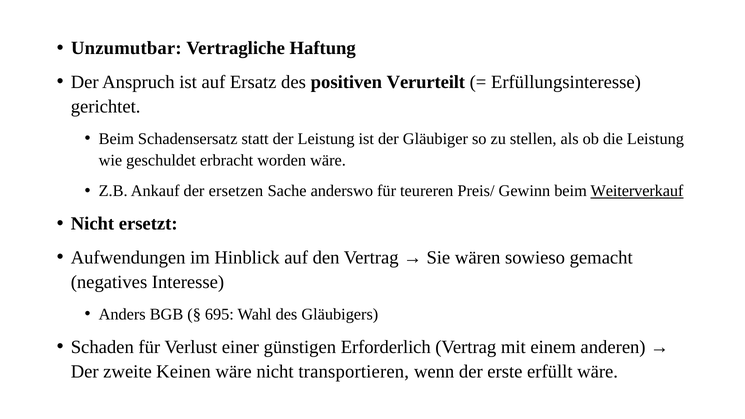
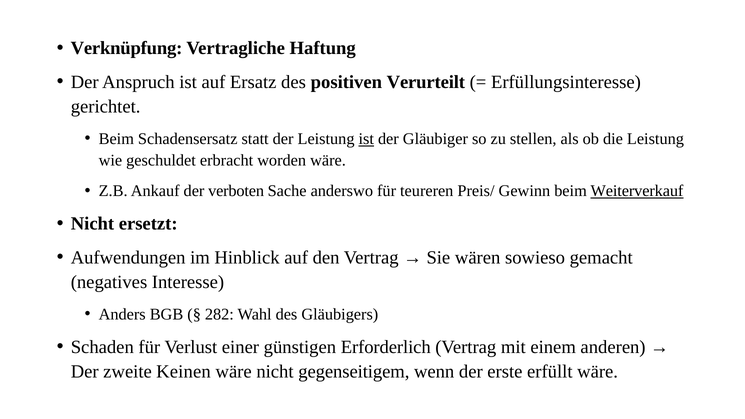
Unzumutbar: Unzumutbar -> Verknüpfung
ist at (366, 139) underline: none -> present
ersetzen: ersetzen -> verboten
695: 695 -> 282
transportieren: transportieren -> gegenseitigem
